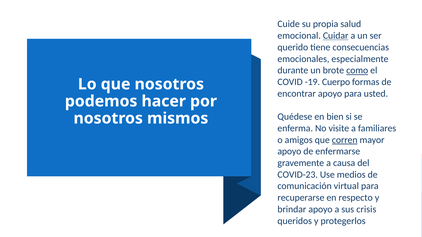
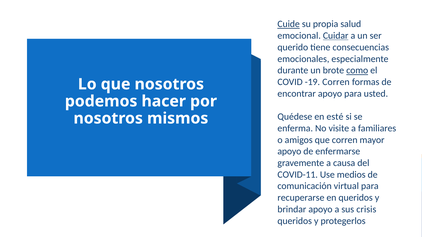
Cuide underline: none -> present
-19 Cuerpo: Cuerpo -> Corren
bien: bien -> esté
corren at (345, 140) underline: present -> none
COVID-23: COVID-23 -> COVID-11
en respecto: respecto -> queridos
